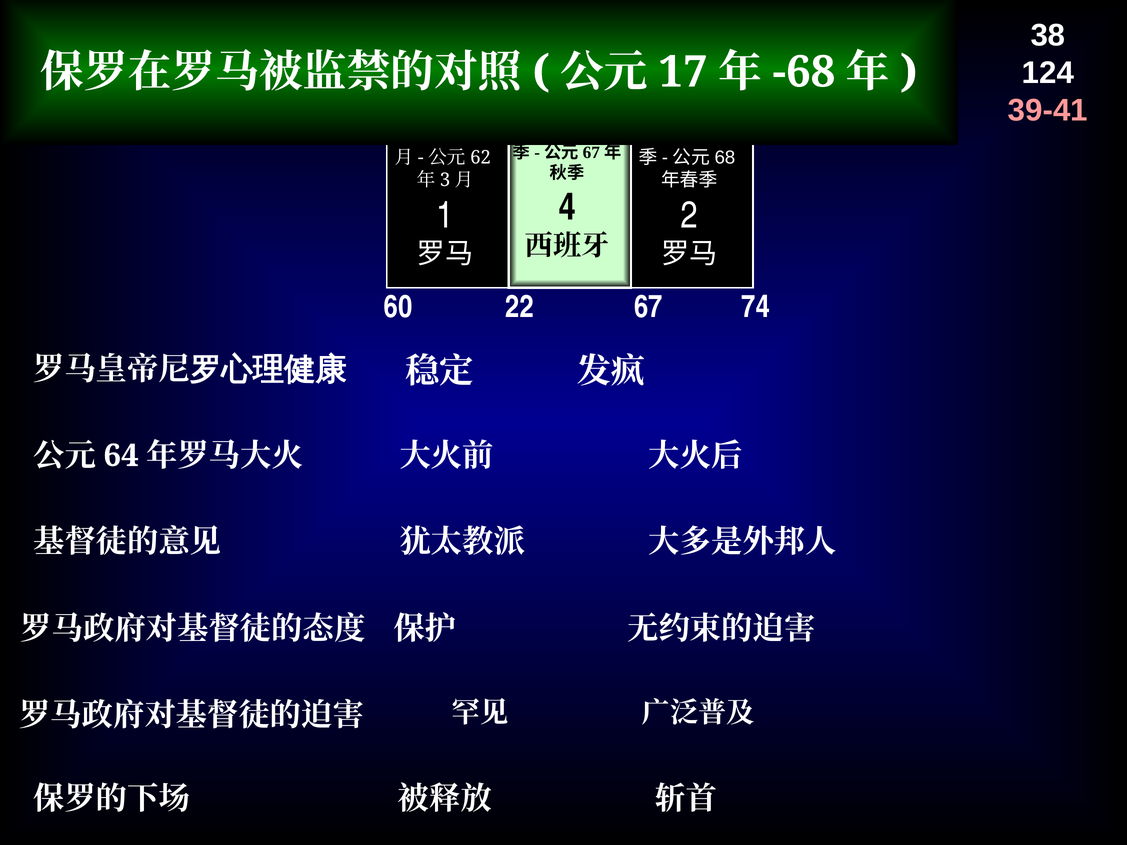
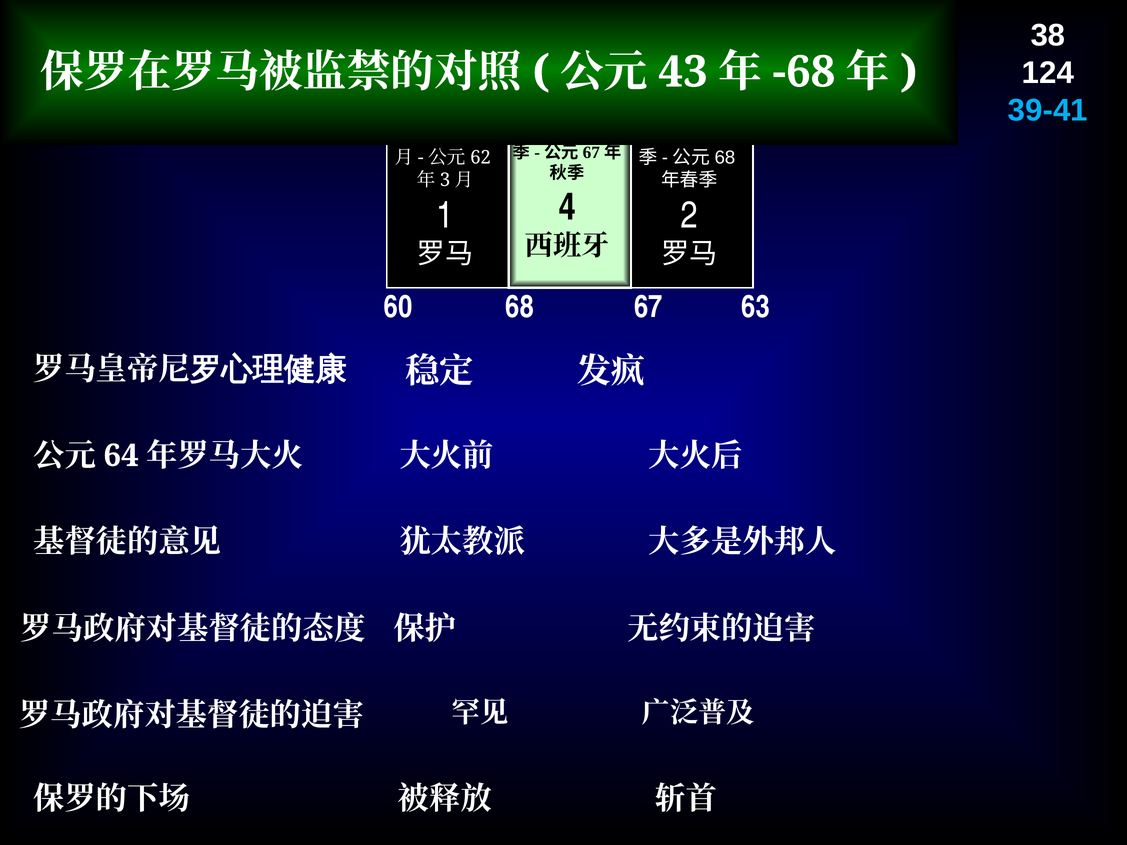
17: 17 -> 43
39-41 colour: pink -> light blue
22: 22 -> 68
74: 74 -> 63
